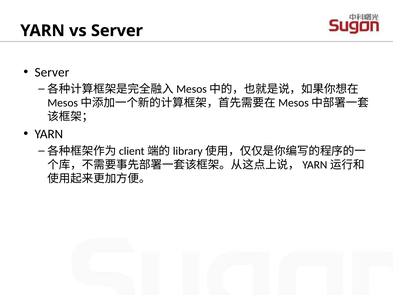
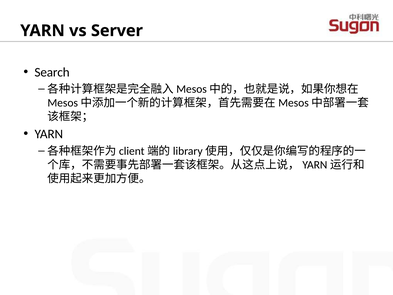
Server at (52, 72): Server -> Search
